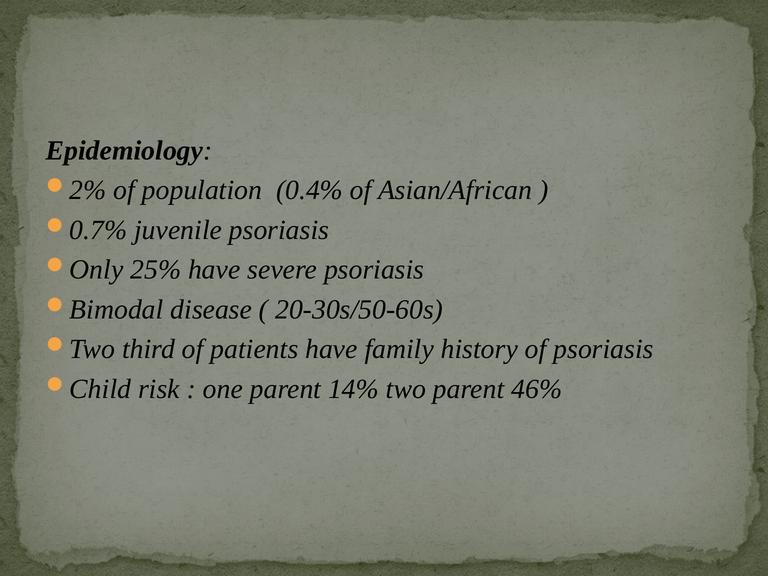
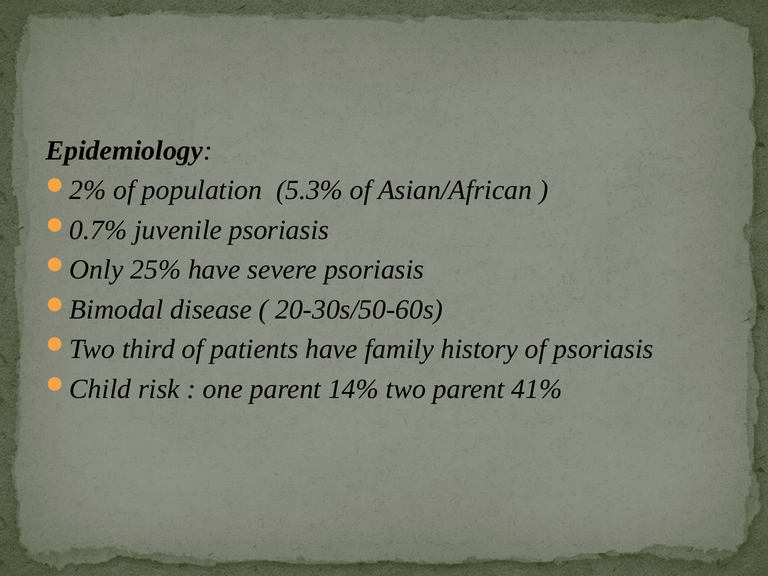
0.4%: 0.4% -> 5.3%
46%: 46% -> 41%
